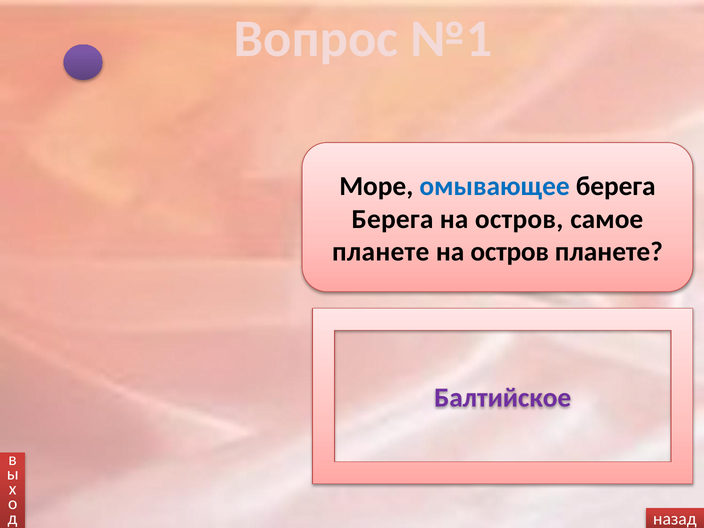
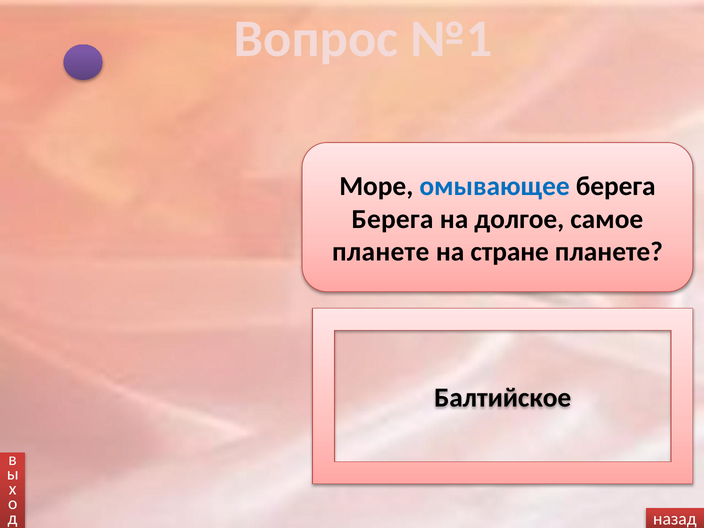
остров at (519, 219): остров -> долгое
остров at (510, 252): остров -> стране
Балтийское colour: purple -> black
